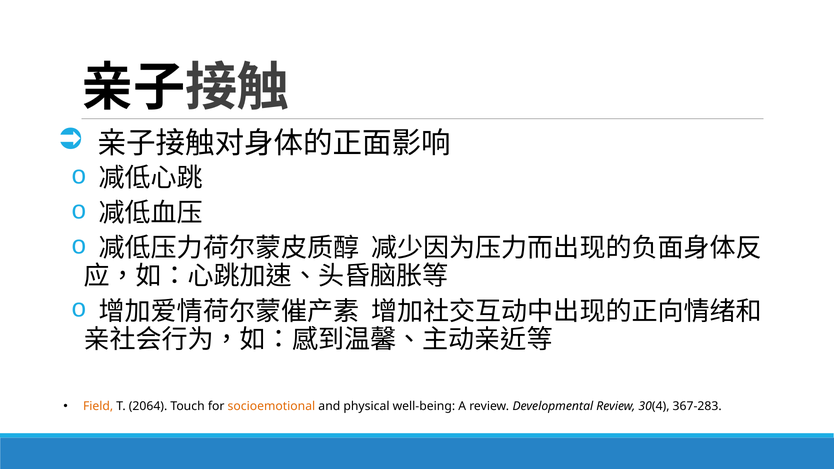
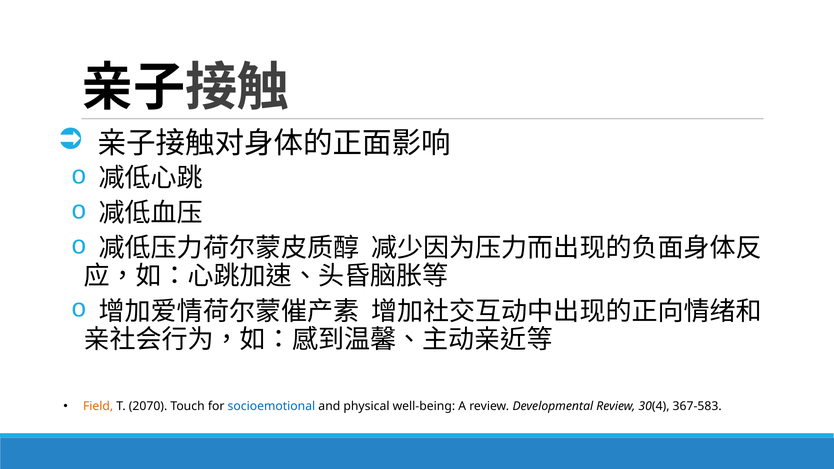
2064: 2064 -> 2070
socioemotional colour: orange -> blue
367-283: 367-283 -> 367-583
